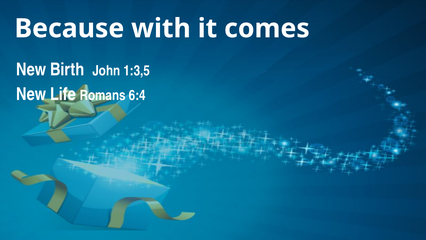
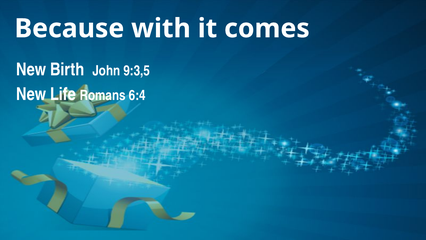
1:3,5: 1:3,5 -> 9:3,5
